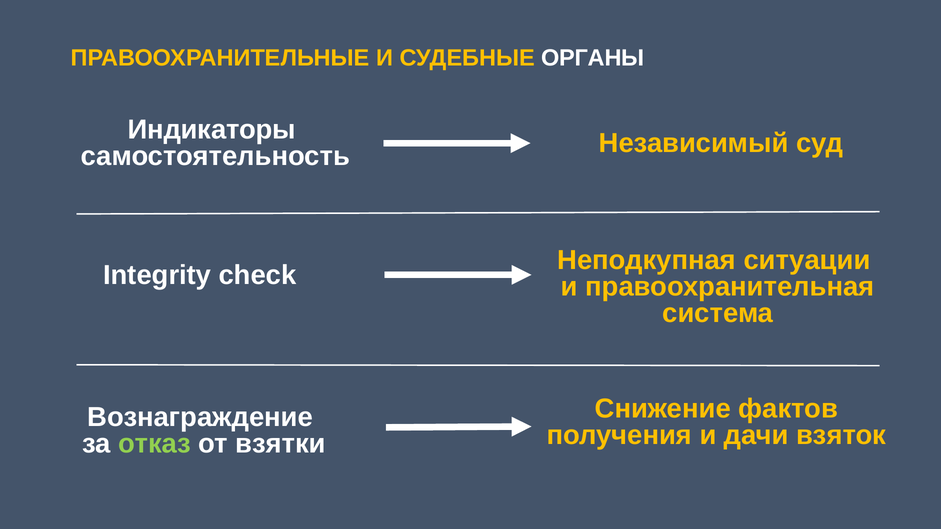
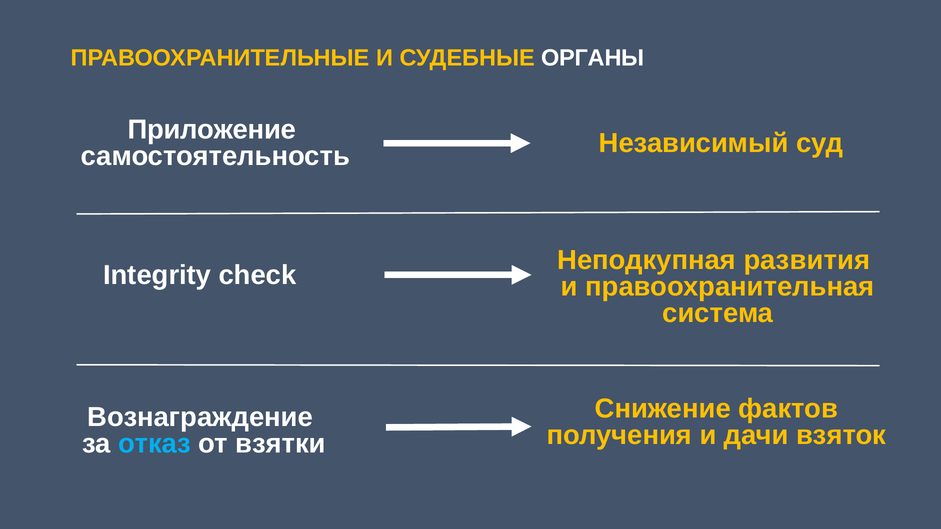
Индикаторы: Индикаторы -> Приложение
ситуации: ситуации -> развития
отказ colour: light green -> light blue
